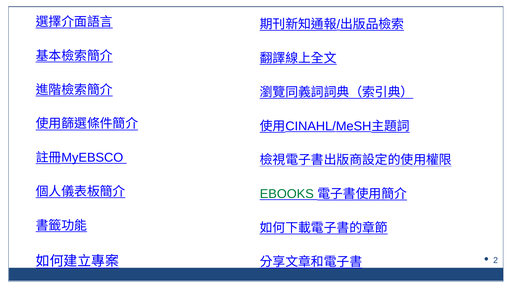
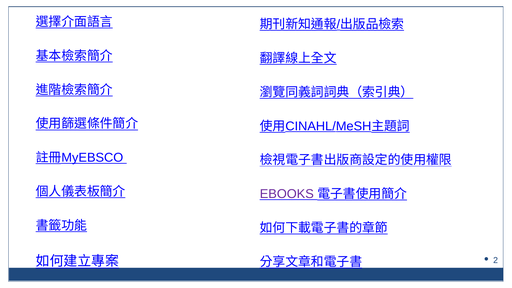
EBOOKS colour: green -> purple
